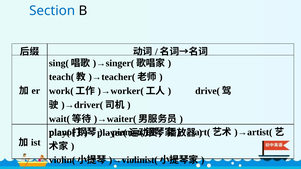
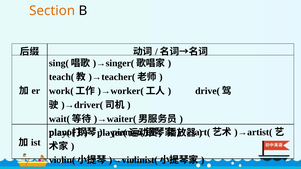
Section colour: blue -> orange
